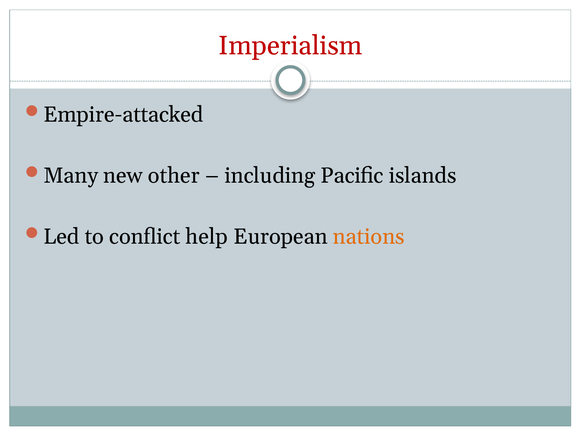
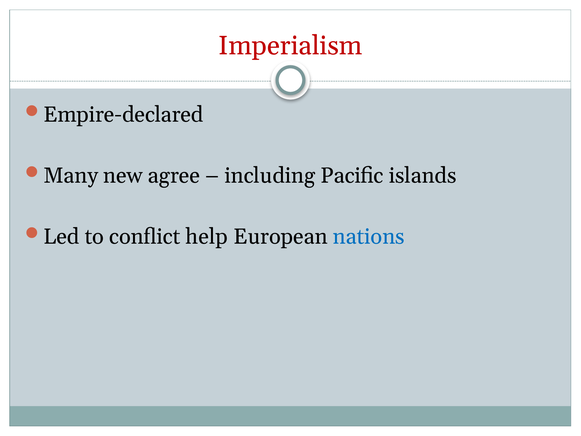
Empire-attacked: Empire-attacked -> Empire-declared
other: other -> agree
nations colour: orange -> blue
